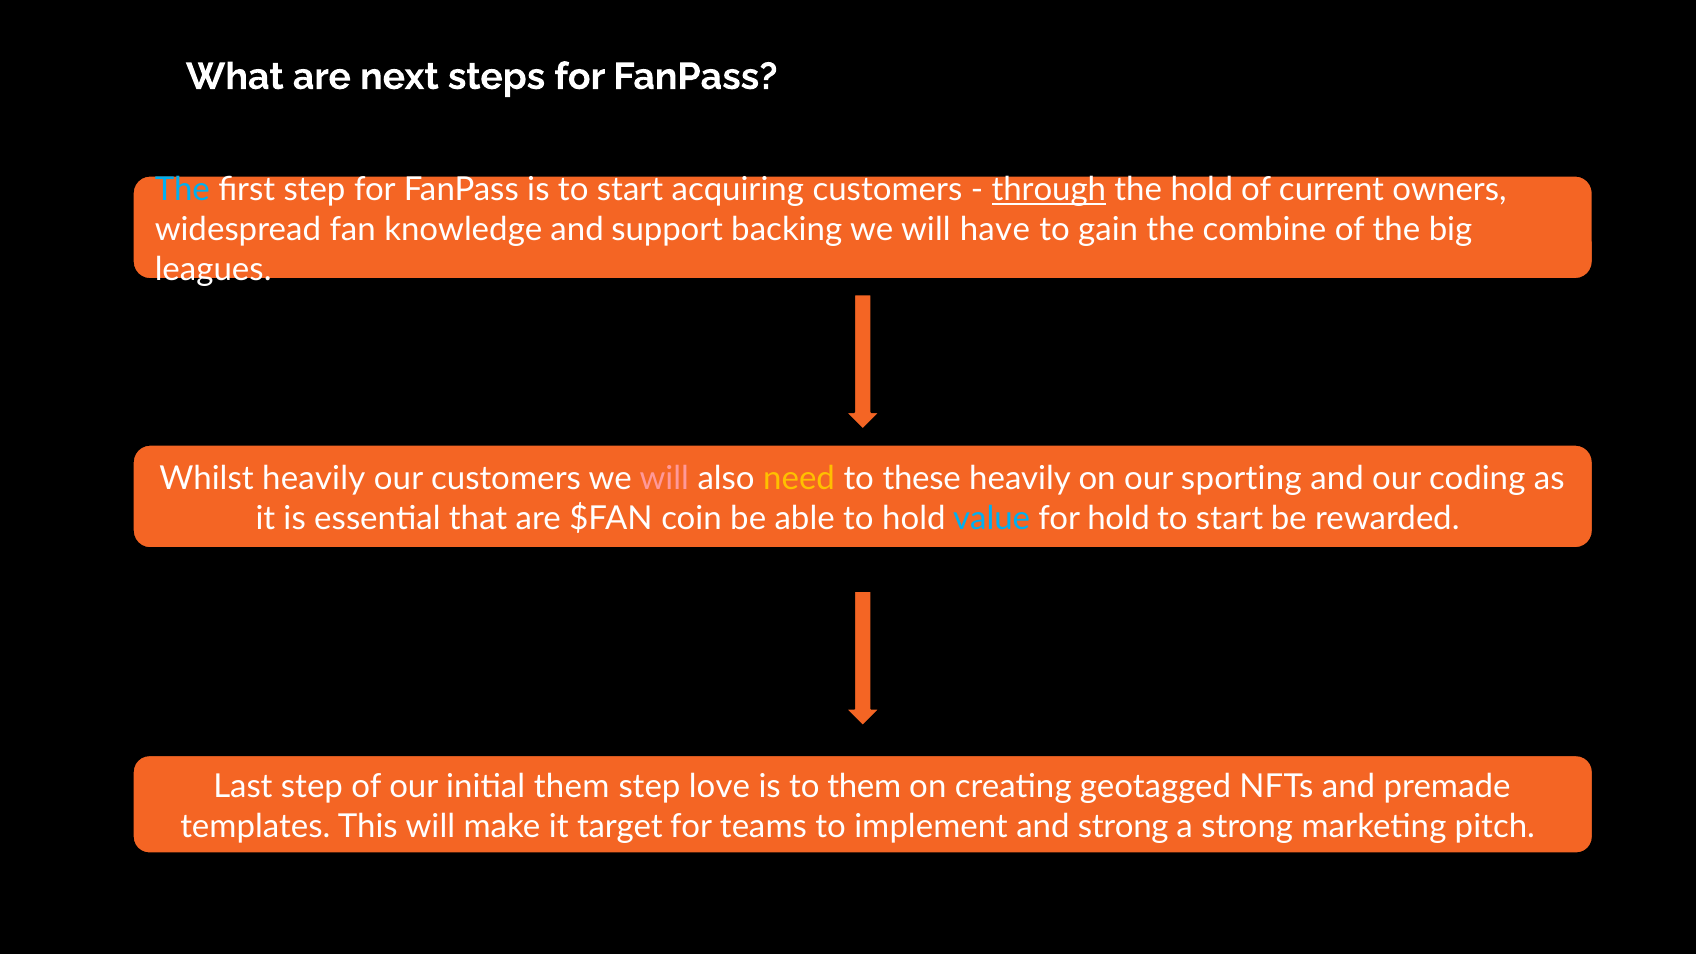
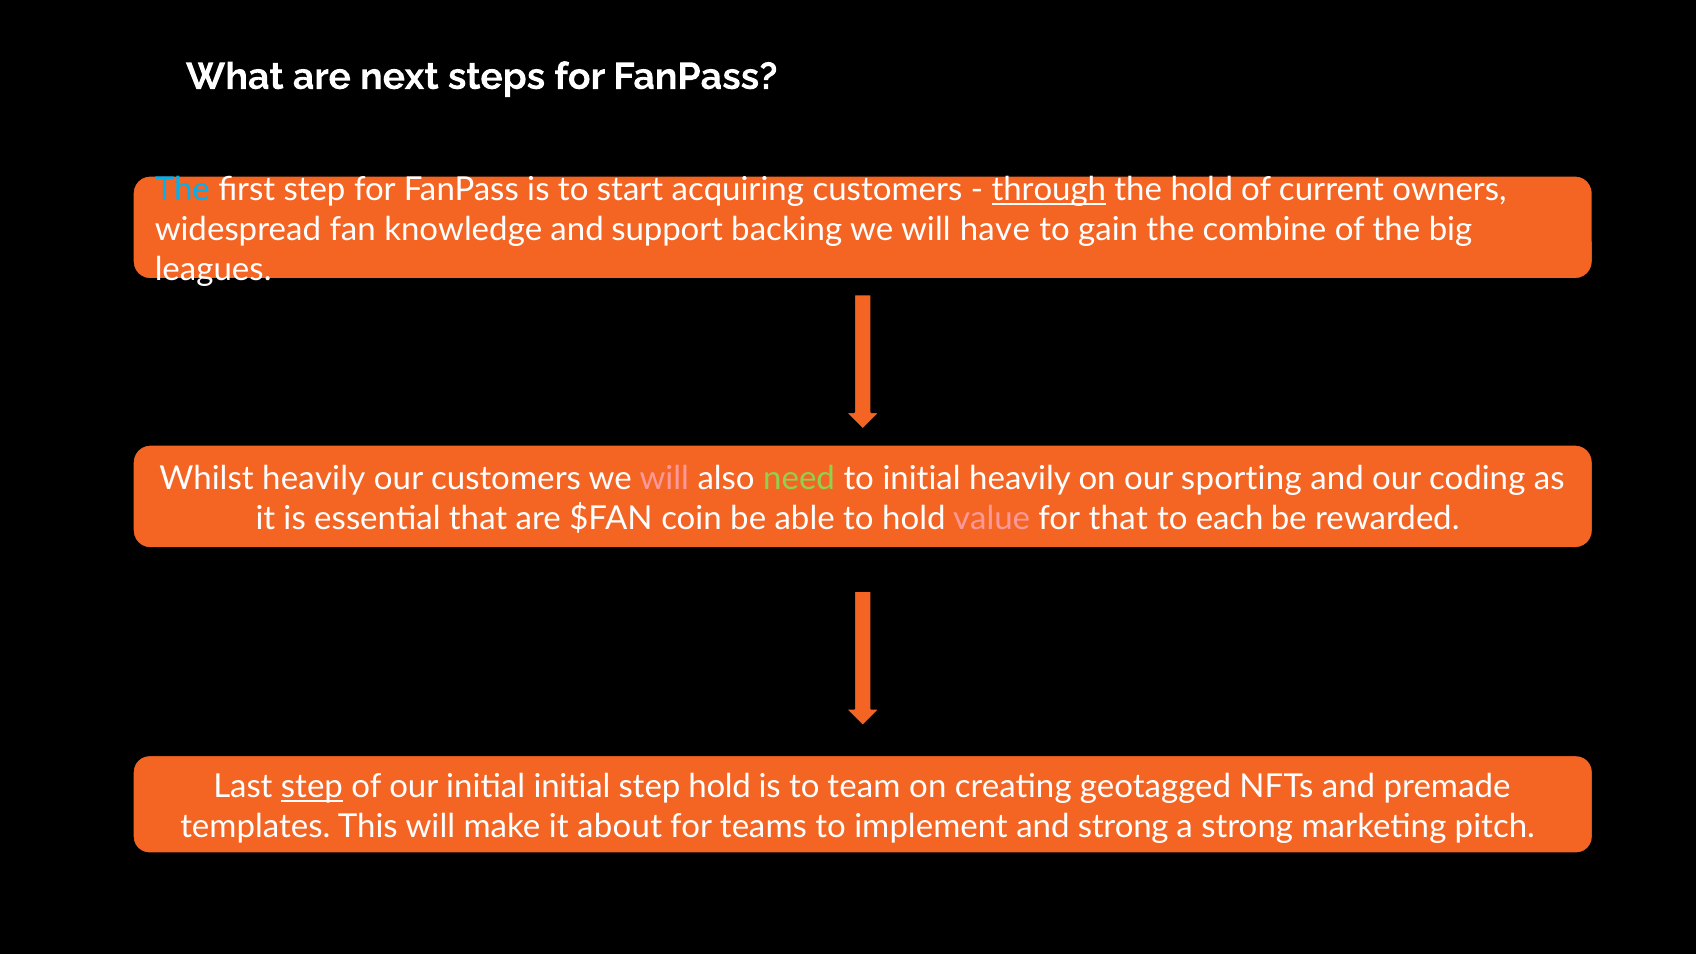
need colour: yellow -> light green
to these: these -> initial
value colour: light blue -> pink
for hold: hold -> that
start at (1230, 518): start -> each
step at (312, 787) underline: none -> present
initial them: them -> initial
step love: love -> hold
to them: them -> team
target: target -> about
